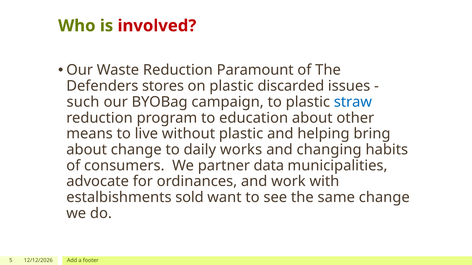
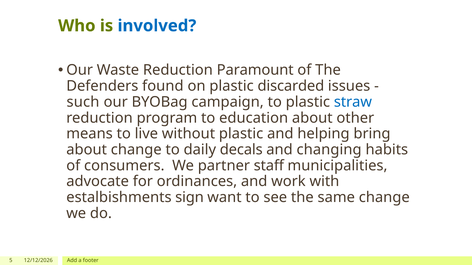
involved colour: red -> blue
stores: stores -> found
works: works -> decals
data: data -> staff
sold: sold -> sign
